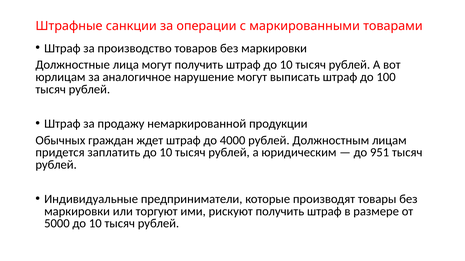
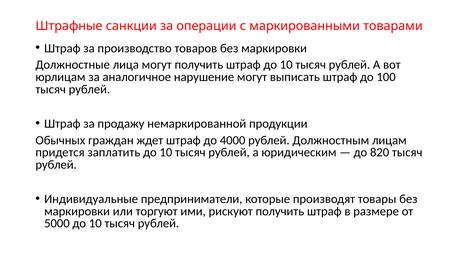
951: 951 -> 820
